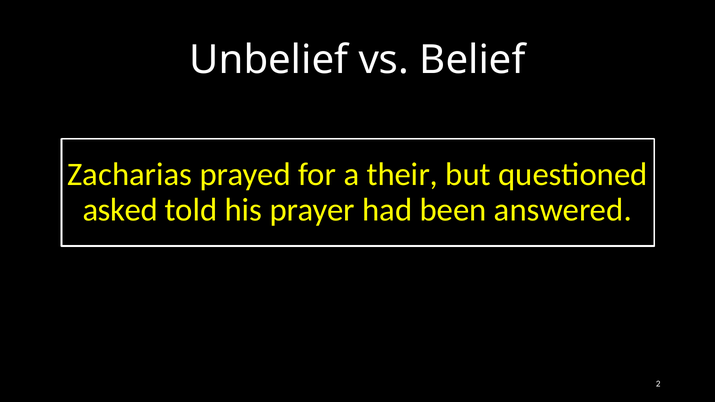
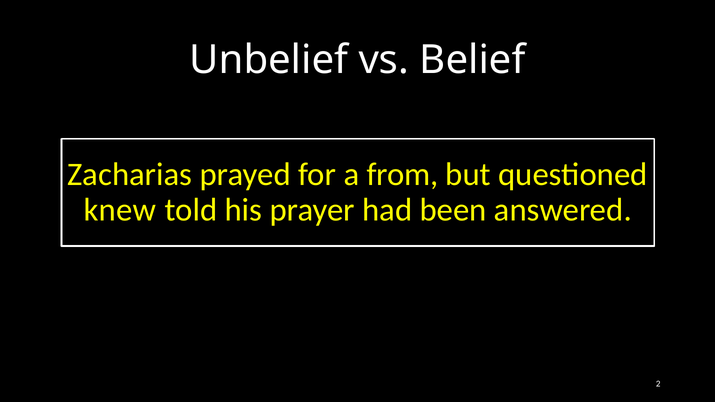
their: their -> from
asked: asked -> knew
